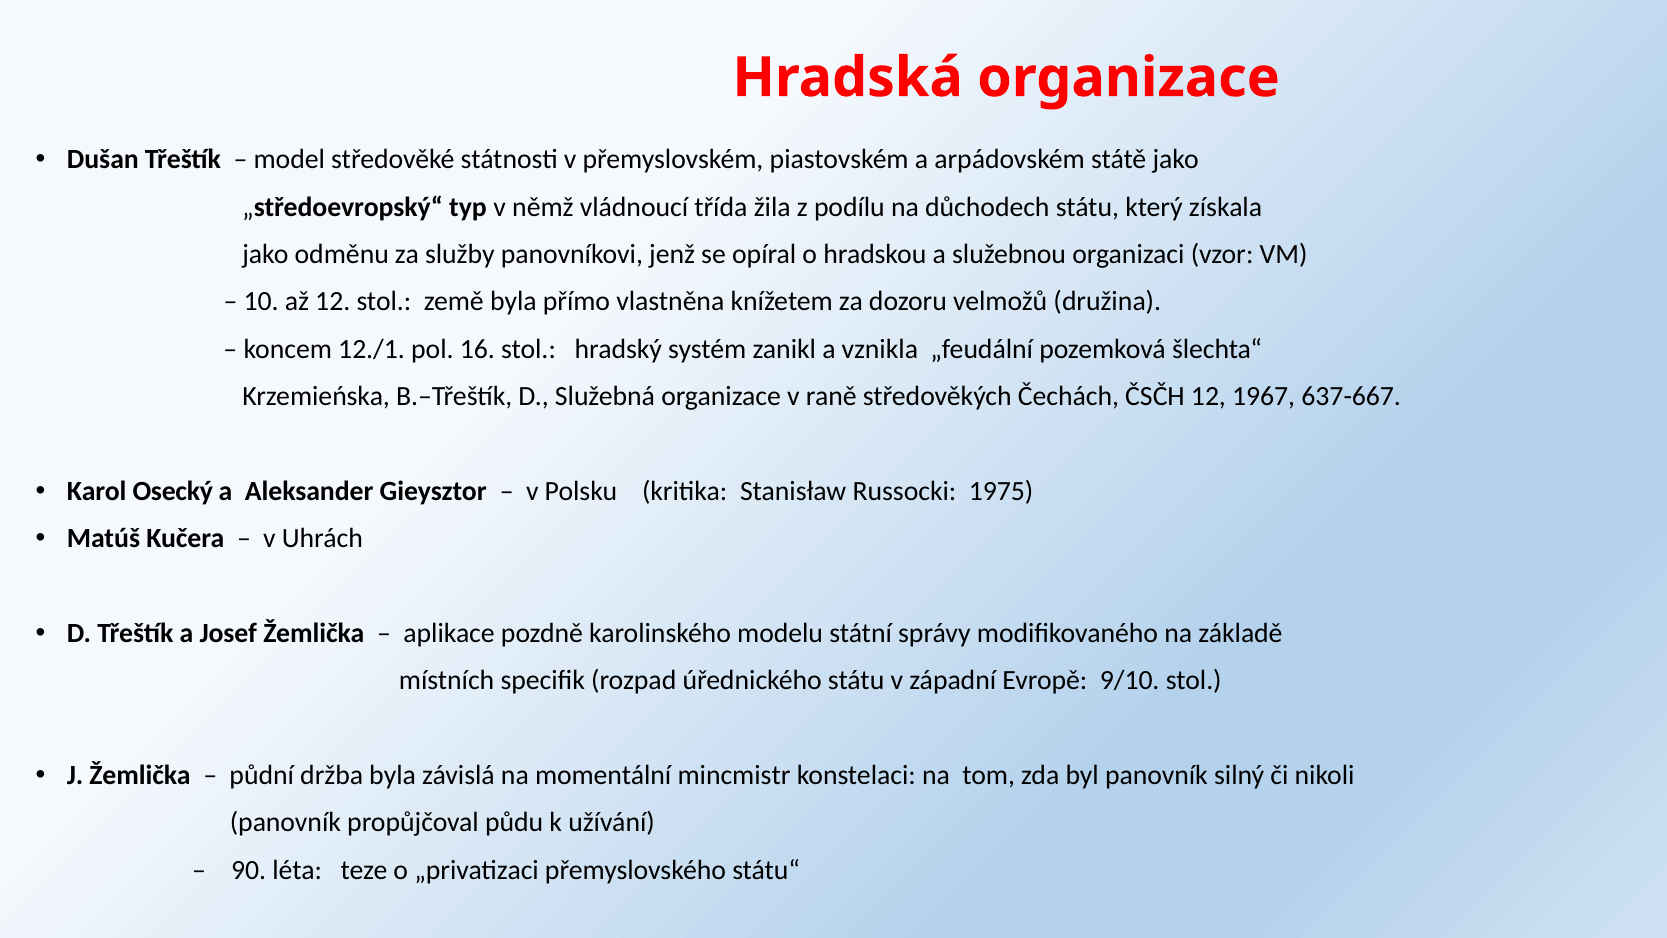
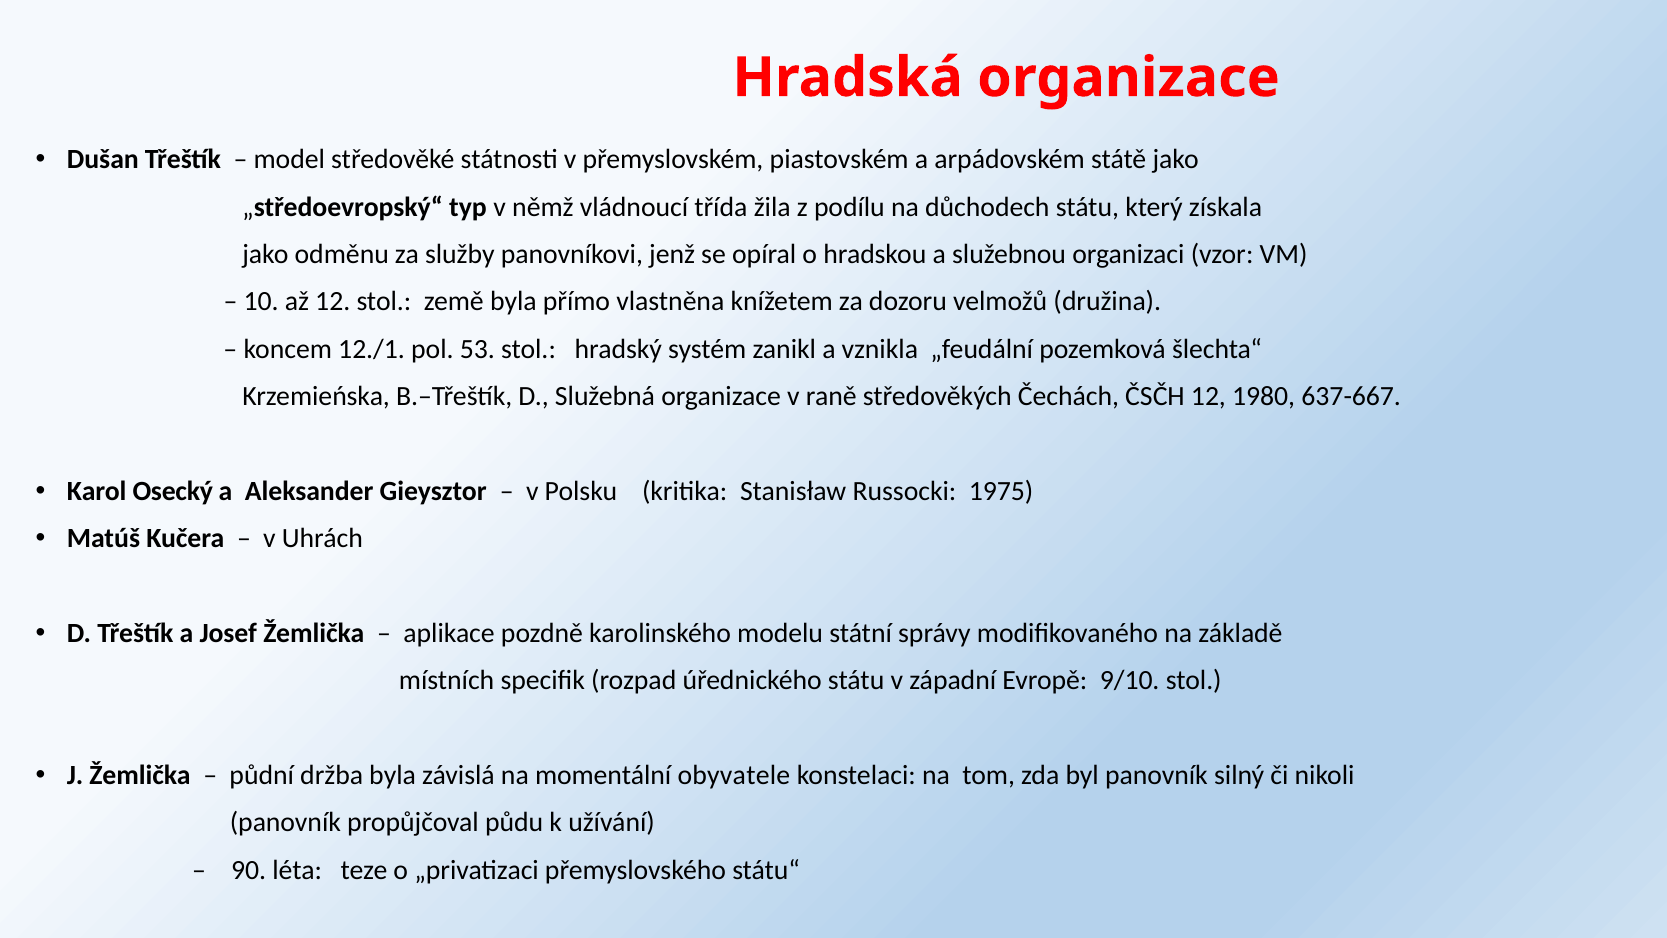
16: 16 -> 53
1967: 1967 -> 1980
mincmistr: mincmistr -> obyvatele
